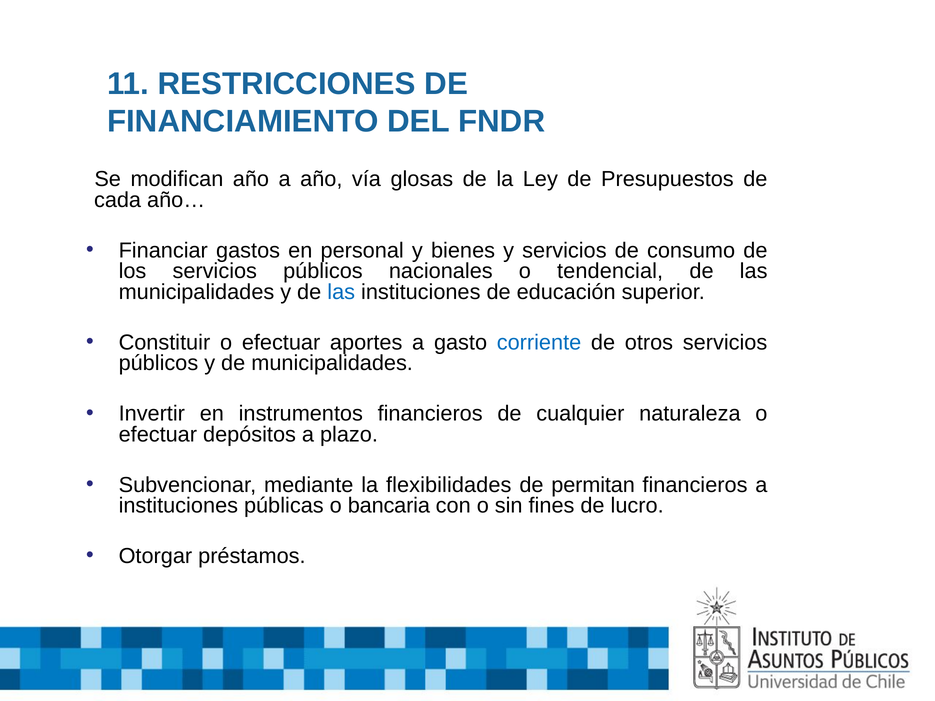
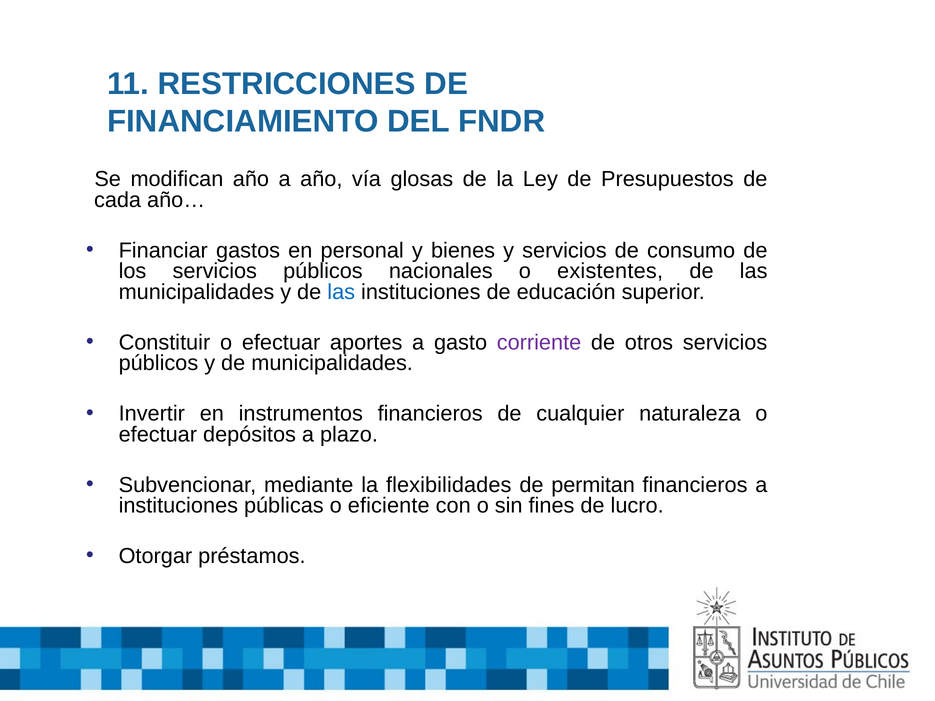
tendencial: tendencial -> existentes
corriente colour: blue -> purple
bancaria: bancaria -> eficiente
